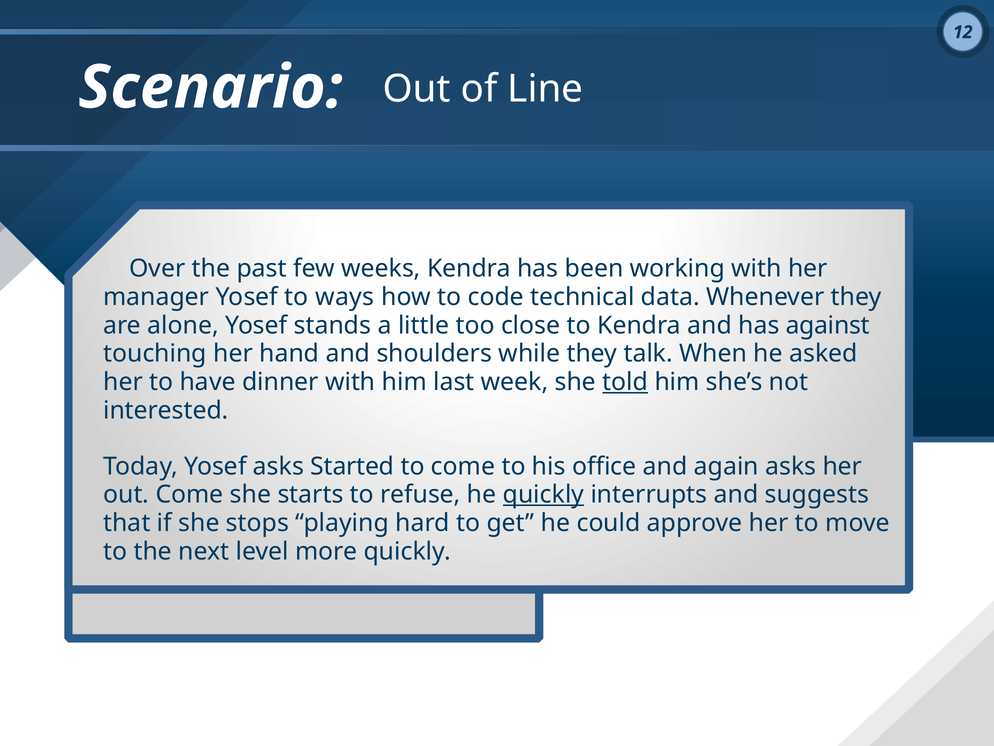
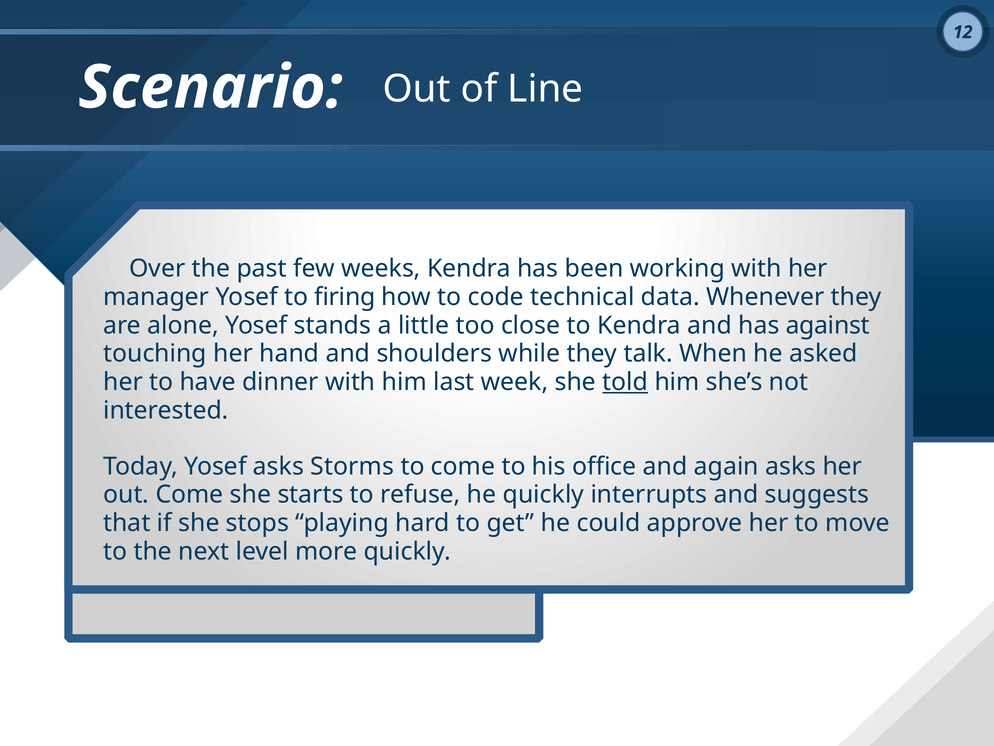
ways: ways -> firing
Started: Started -> Storms
quickly at (543, 494) underline: present -> none
